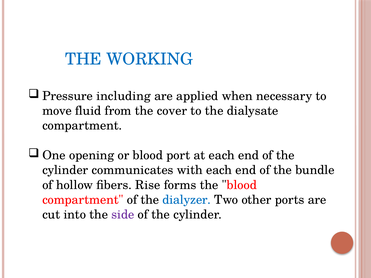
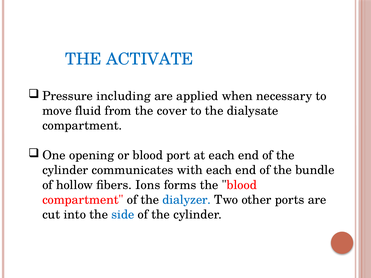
WORKING: WORKING -> ACTIVATE
Rise: Rise -> Ions
side colour: purple -> blue
